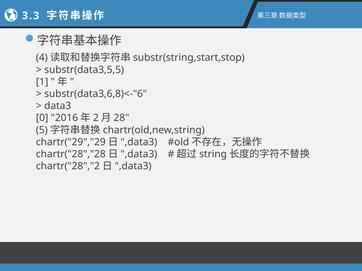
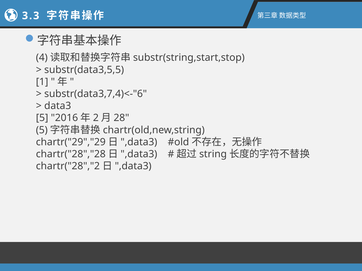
substr(data3,6,8)<-"6: substr(data3,6,8)<-"6 -> substr(data3,7,4)<-"6
0 at (42, 118): 0 -> 5
